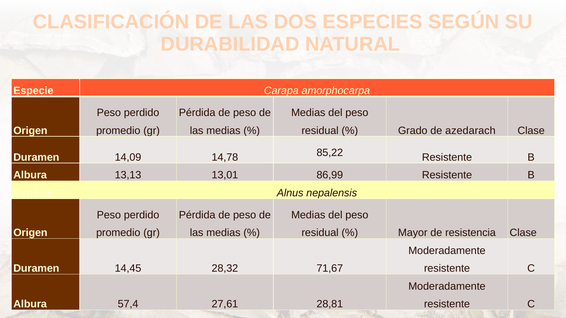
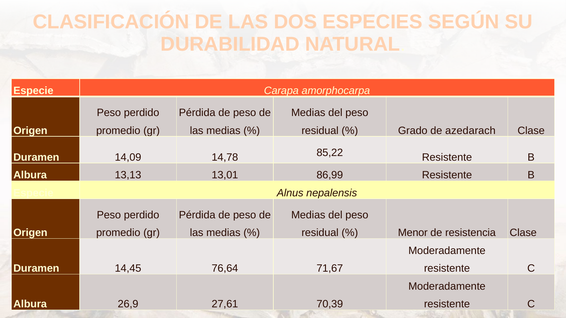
Mayor: Mayor -> Menor
28,32: 28,32 -> 76,64
57,4: 57,4 -> 26,9
28,81: 28,81 -> 70,39
